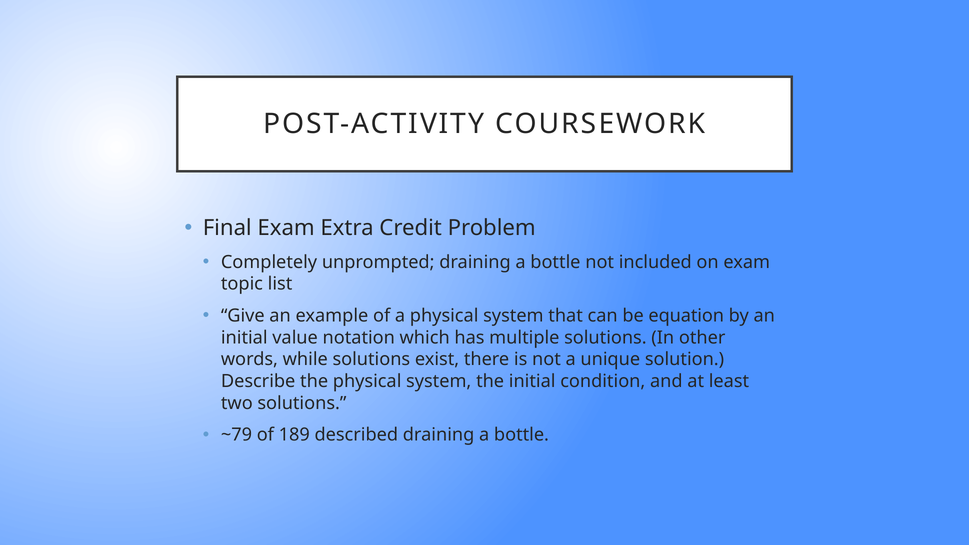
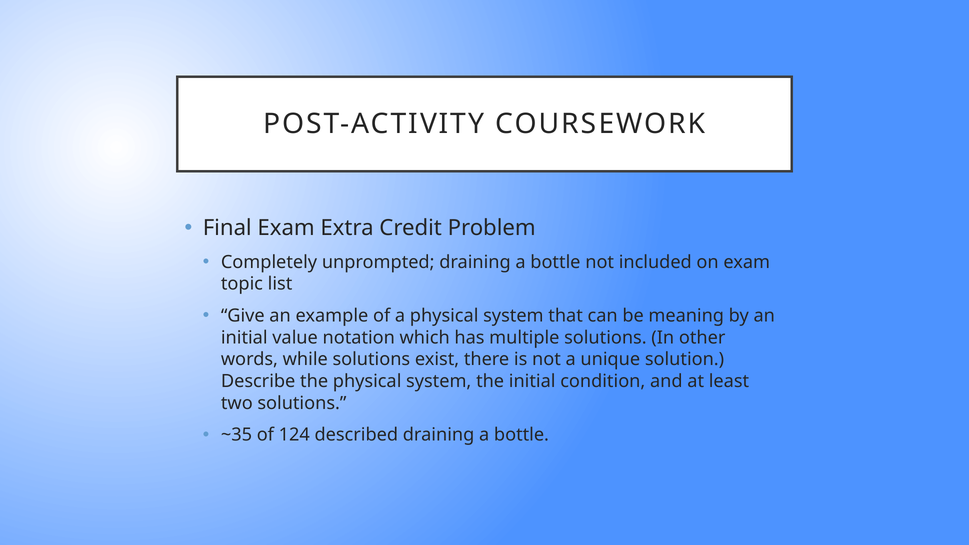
equation: equation -> meaning
~79: ~79 -> ~35
189: 189 -> 124
